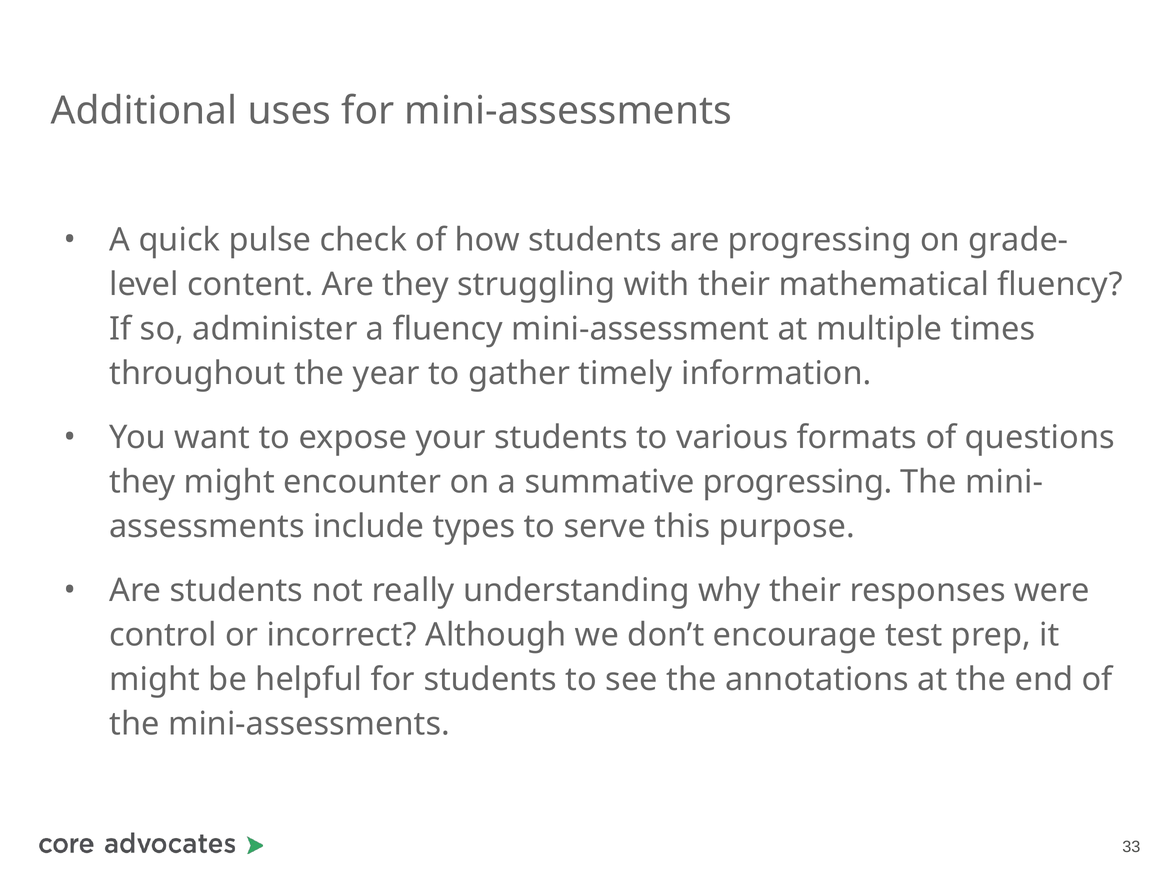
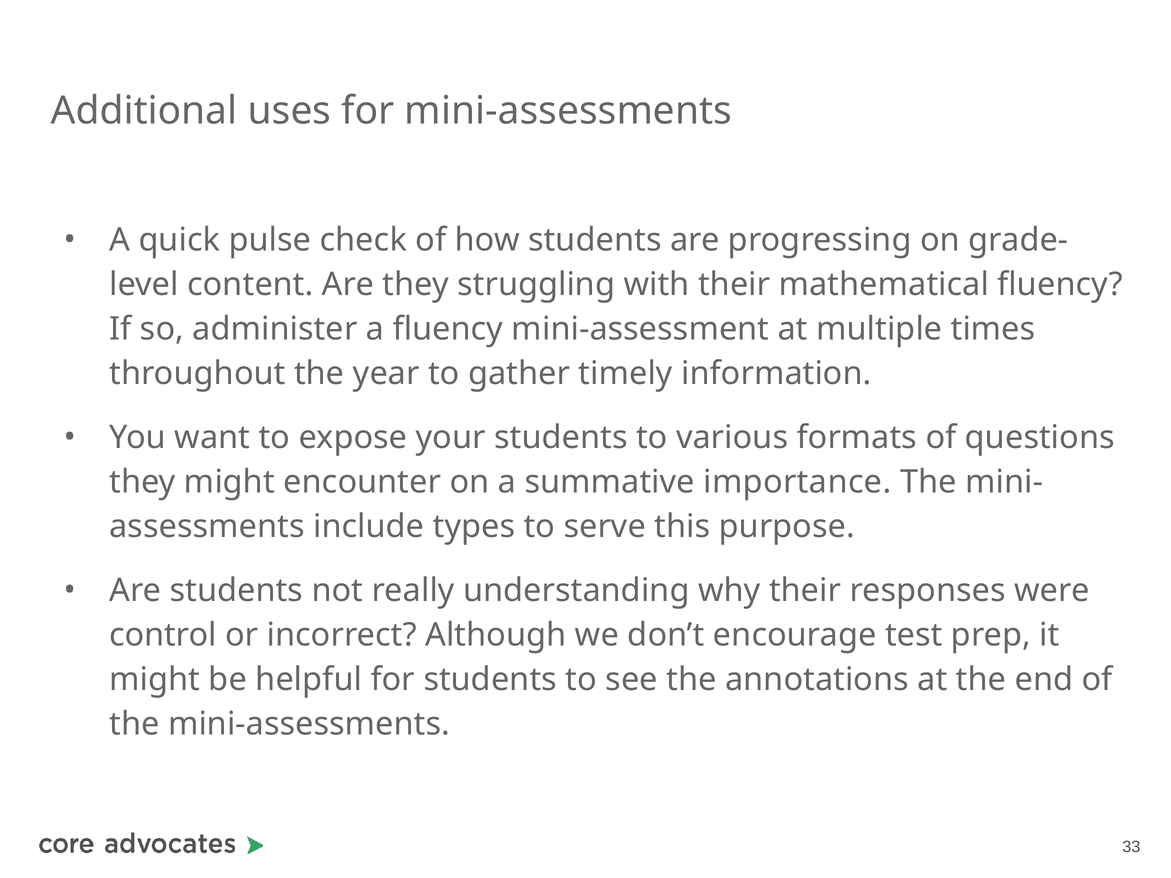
summative progressing: progressing -> importance
